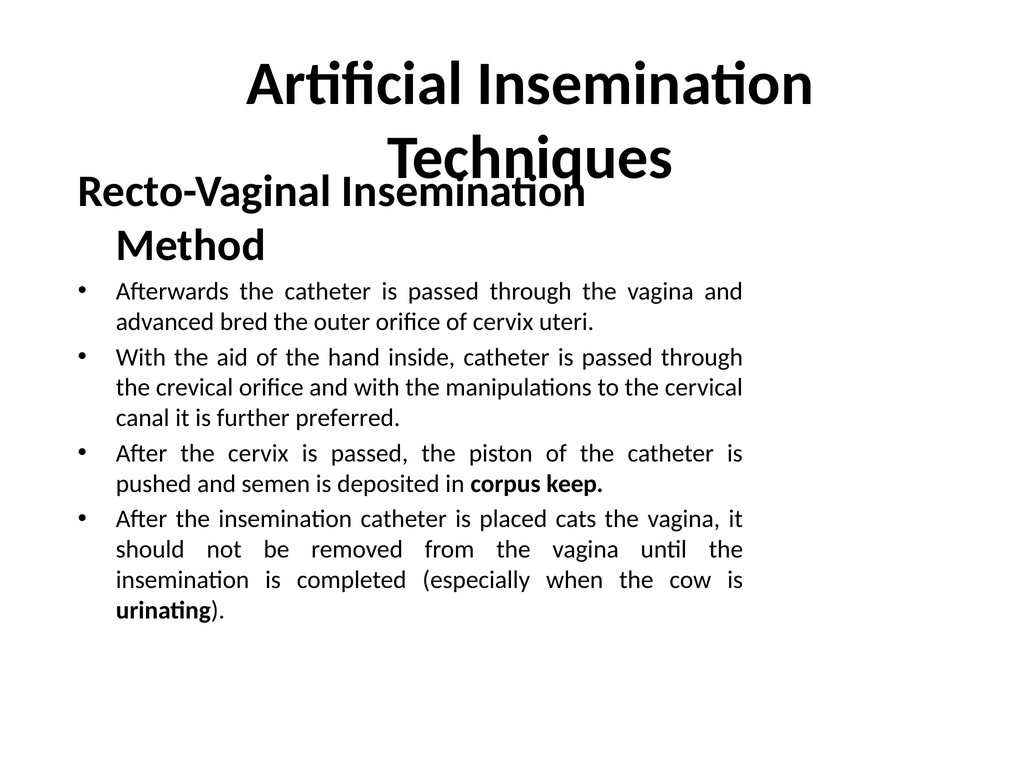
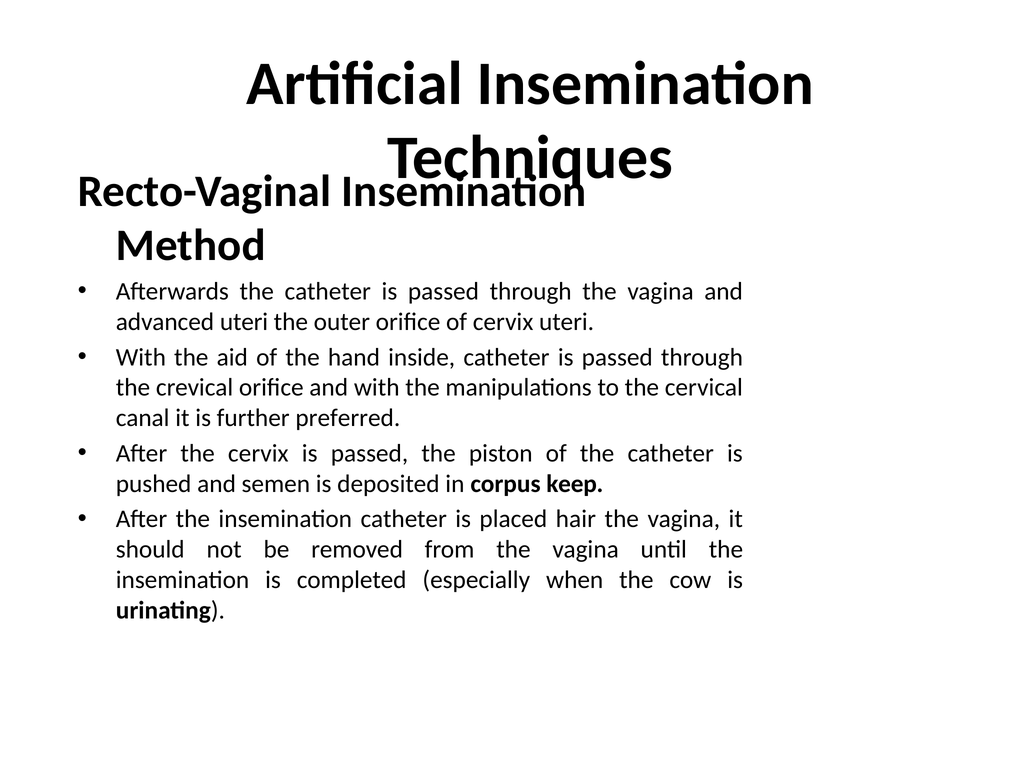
advanced bred: bred -> uteri
cats: cats -> hair
